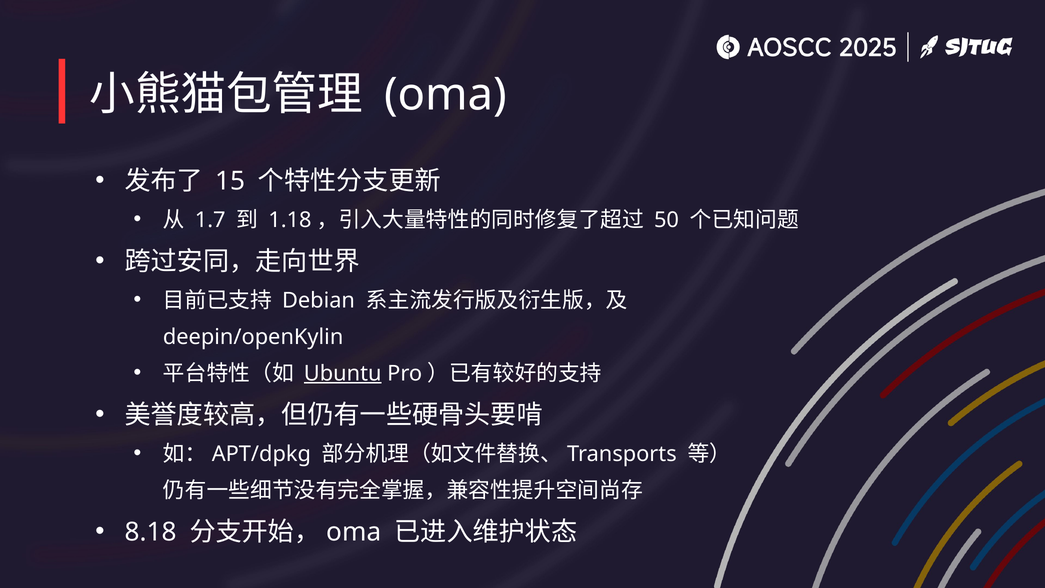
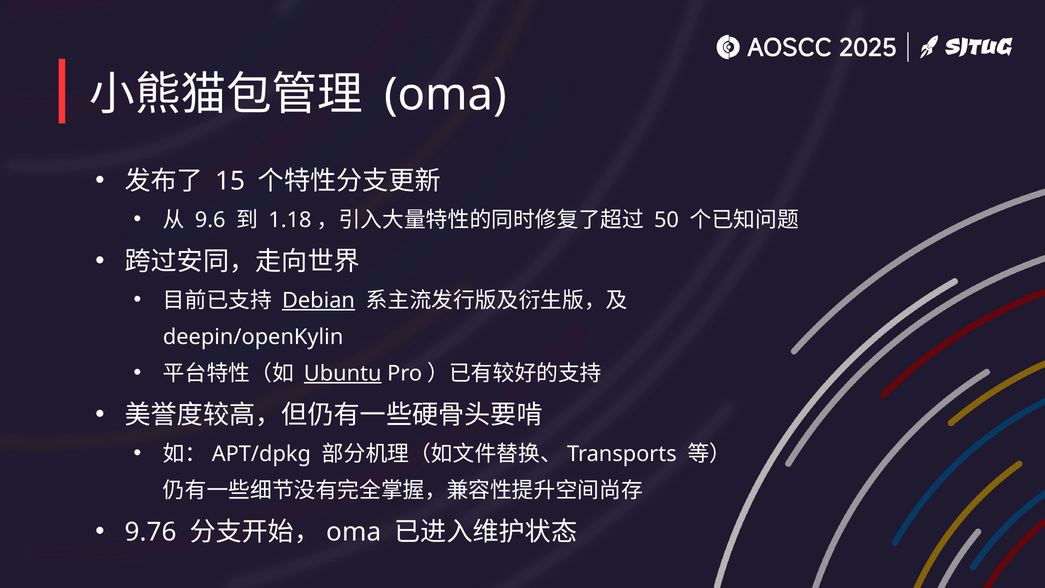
1.7: 1.7 -> 9.6
Debian underline: none -> present
8.18: 8.18 -> 9.76
